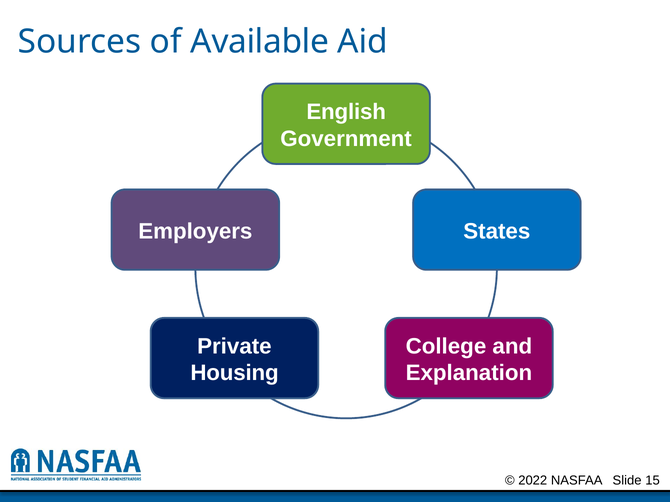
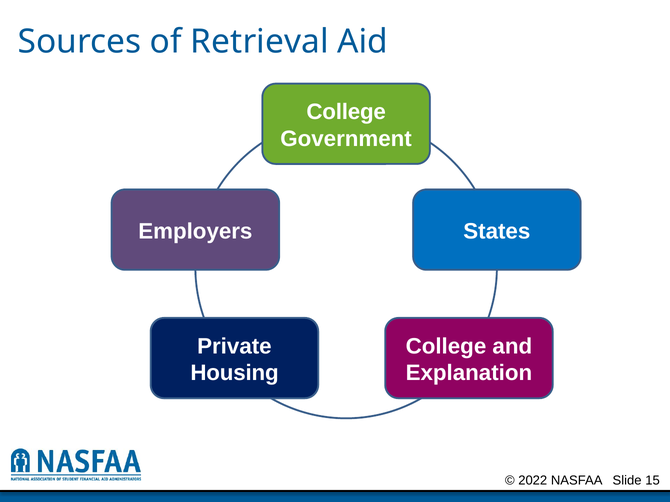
Available: Available -> Retrieval
English at (346, 112): English -> College
